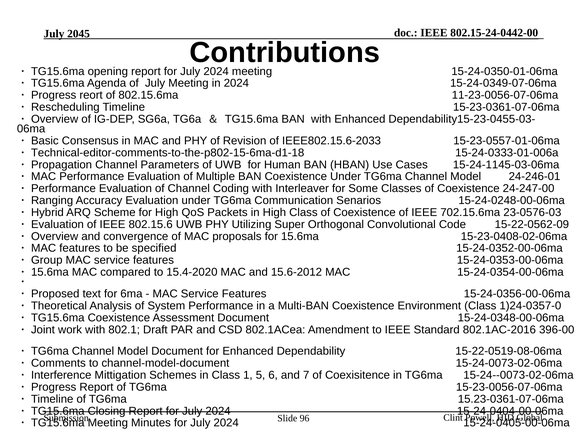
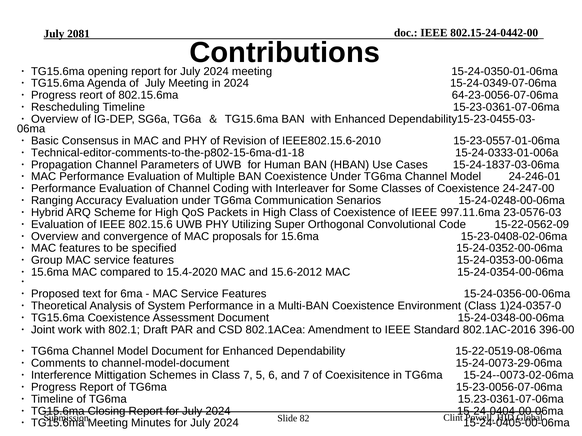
2045: 2045 -> 2081
11-23-0056-07-06ma: 11-23-0056-07-06ma -> 64-23-0056-07-06ma
IEEE802.15.6-2033: IEEE802.15.6-2033 -> IEEE802.15.6-2010
15-24-1145-03-06ma: 15-24-1145-03-06ma -> 15-24-1837-03-06ma
702.15.6ma: 702.15.6ma -> 997.11.6ma
15-24-0073-02-06ma: 15-24-0073-02-06ma -> 15-24-0073-29-06ma
Class 1: 1 -> 7
96: 96 -> 82
